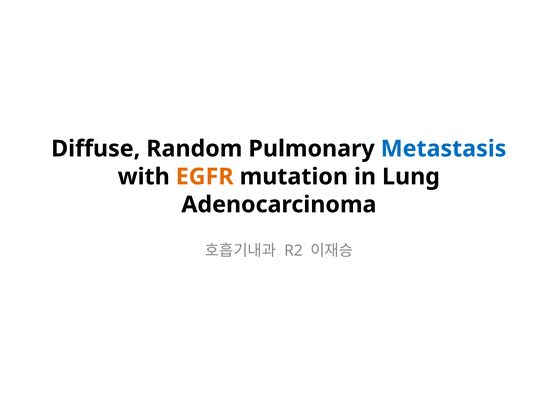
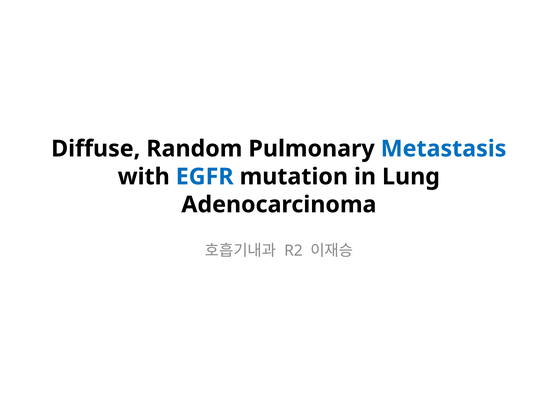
EGFR colour: orange -> blue
